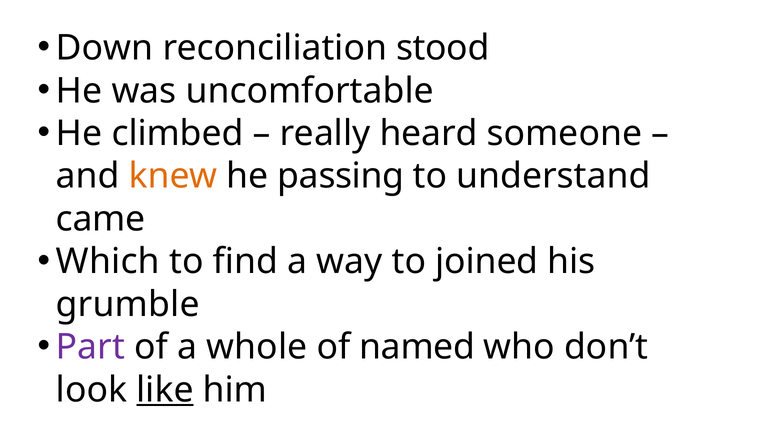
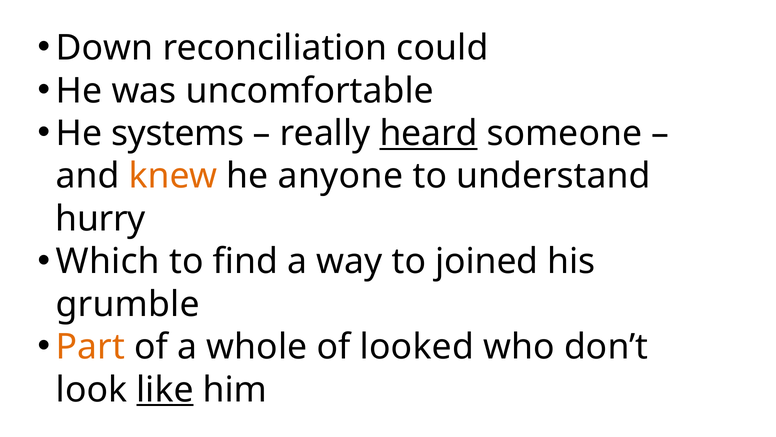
stood: stood -> could
climbed: climbed -> systems
heard underline: none -> present
passing: passing -> anyone
came: came -> hurry
Part colour: purple -> orange
named: named -> looked
